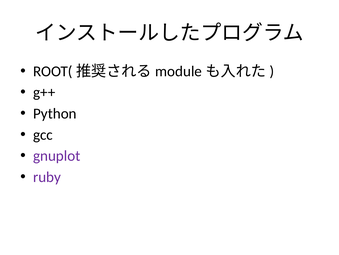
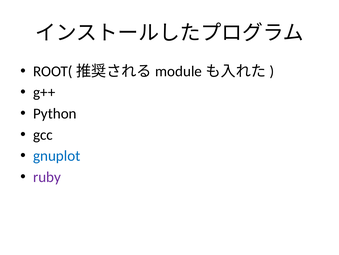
gnuplot colour: purple -> blue
